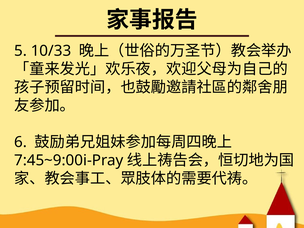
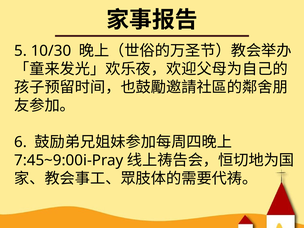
10/33: 10/33 -> 10/30
